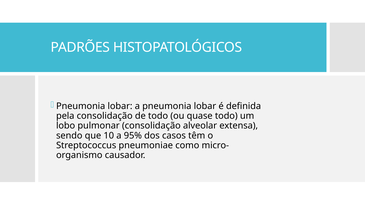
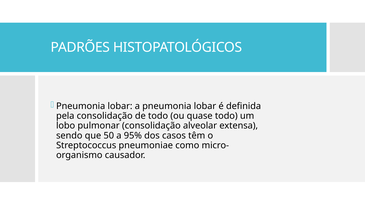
10: 10 -> 50
